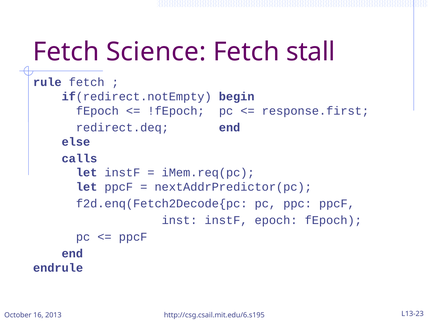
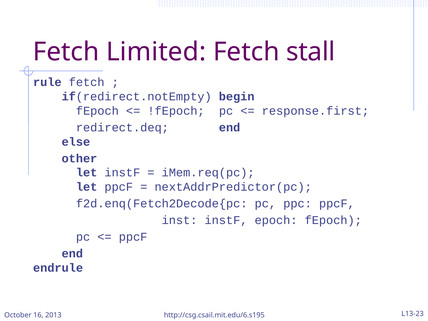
Science: Science -> Limited
calls: calls -> other
